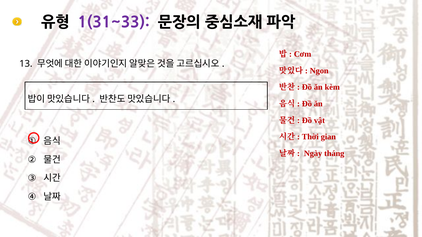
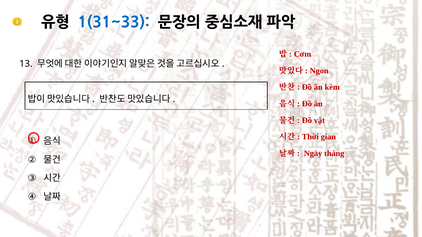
1(31~33 colour: purple -> blue
